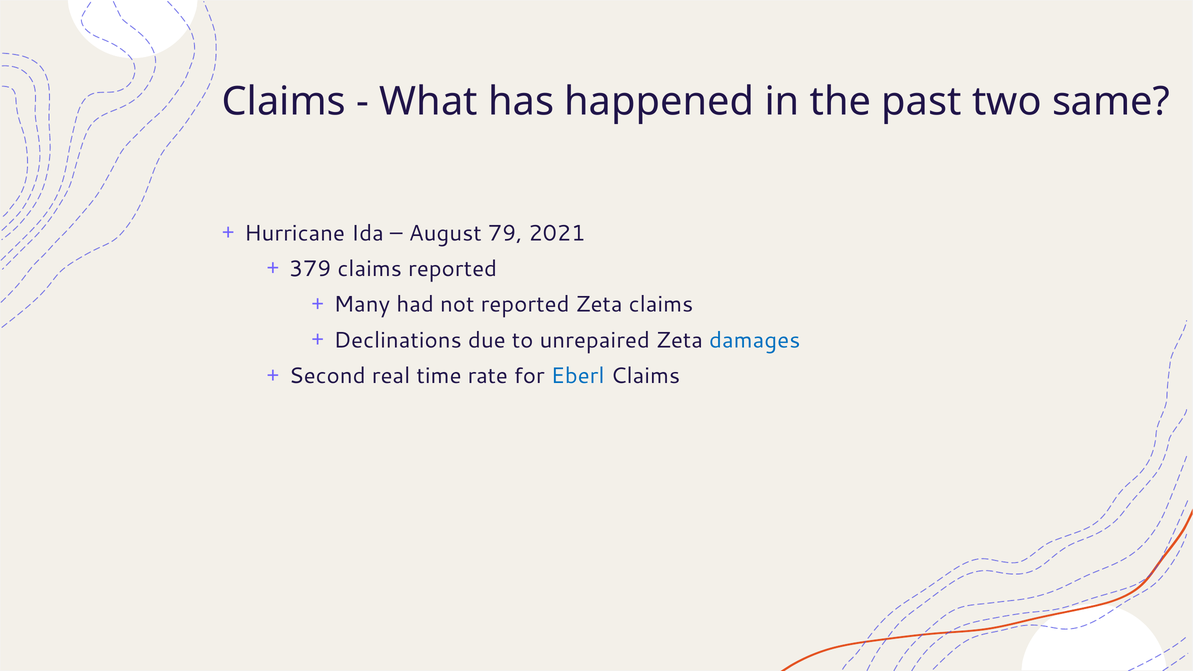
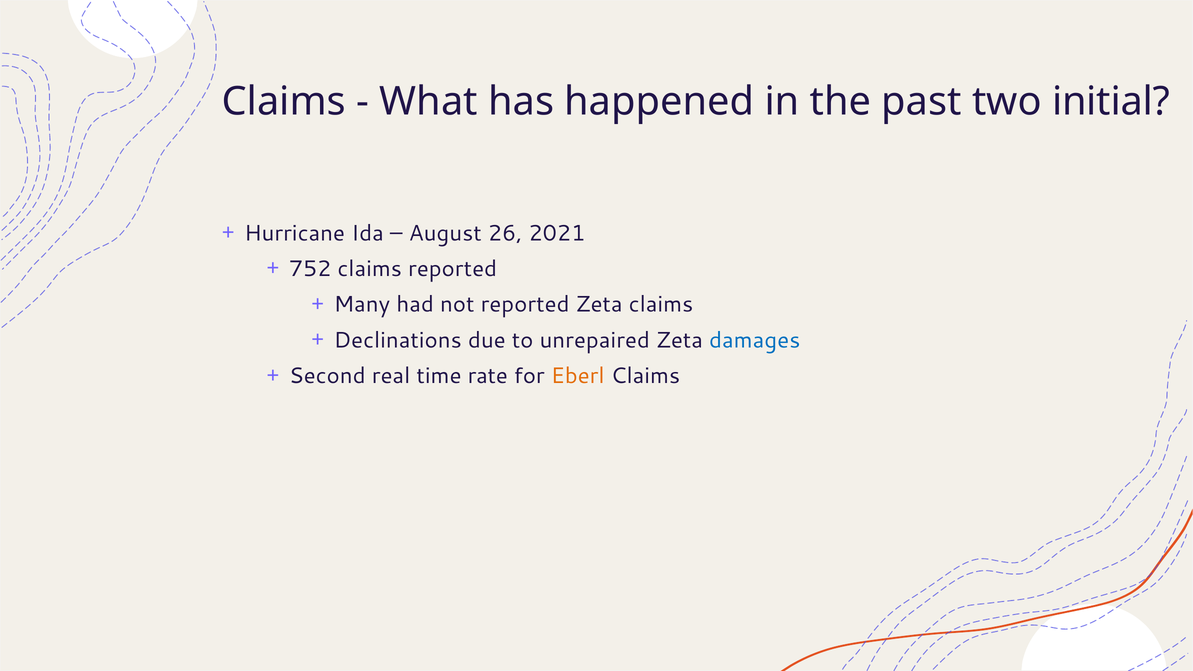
same: same -> initial
79: 79 -> 26
379: 379 -> 752
Eberl colour: blue -> orange
